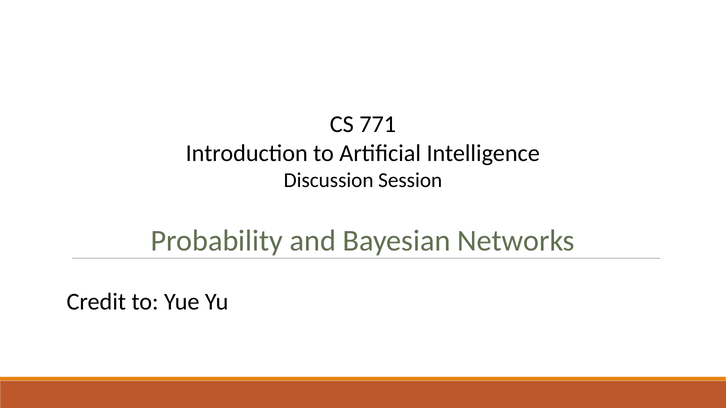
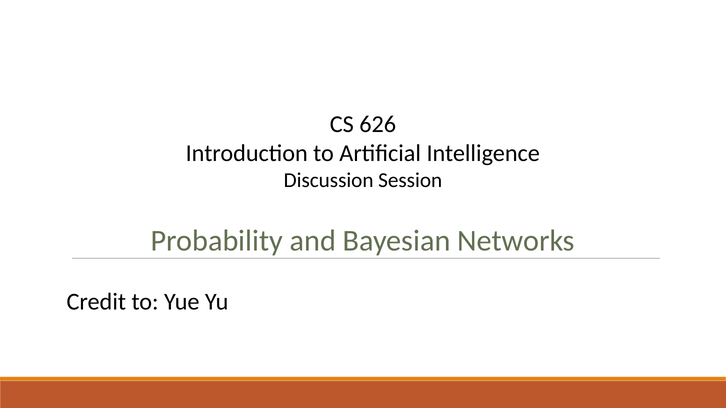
771: 771 -> 626
